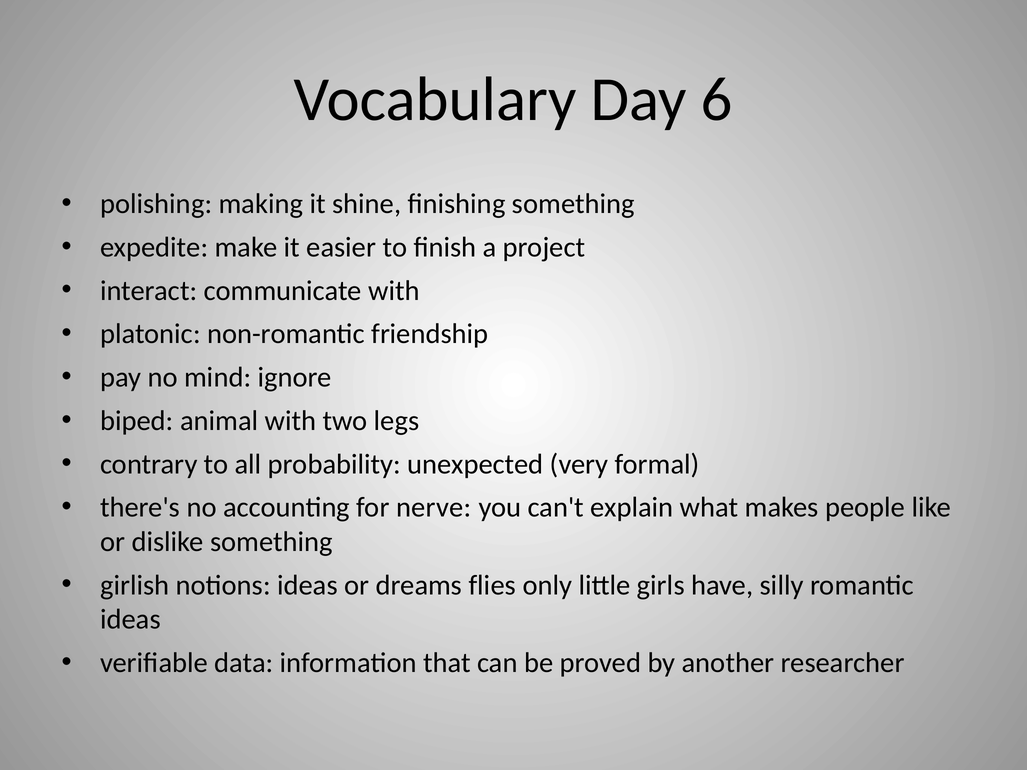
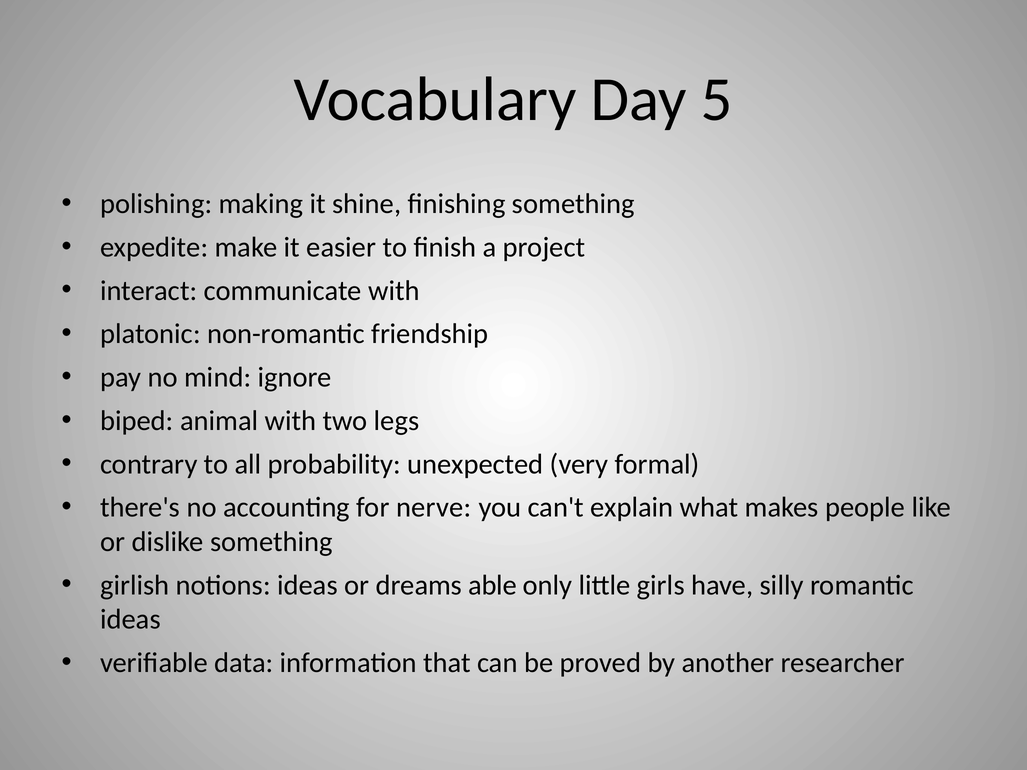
6: 6 -> 5
flies: flies -> able
